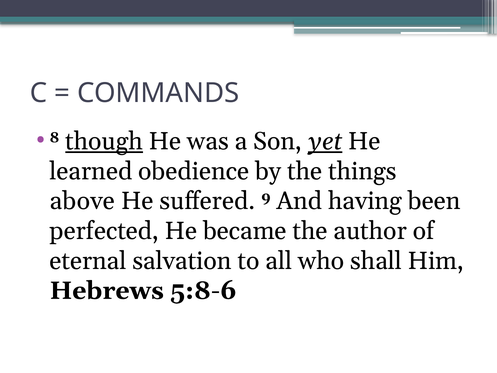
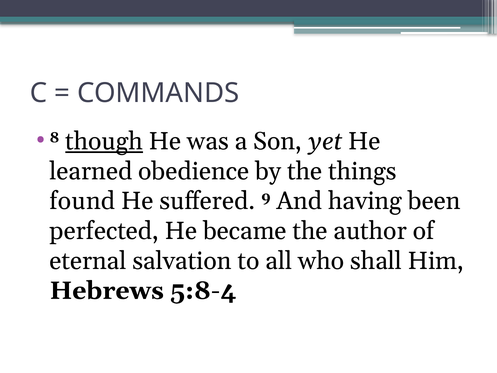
yet underline: present -> none
above: above -> found
5:8-6: 5:8-6 -> 5:8-4
